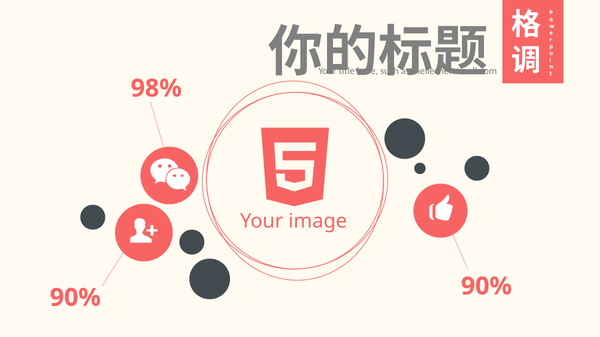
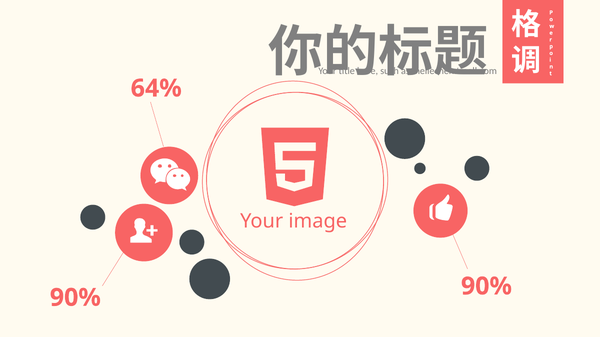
98%: 98% -> 64%
